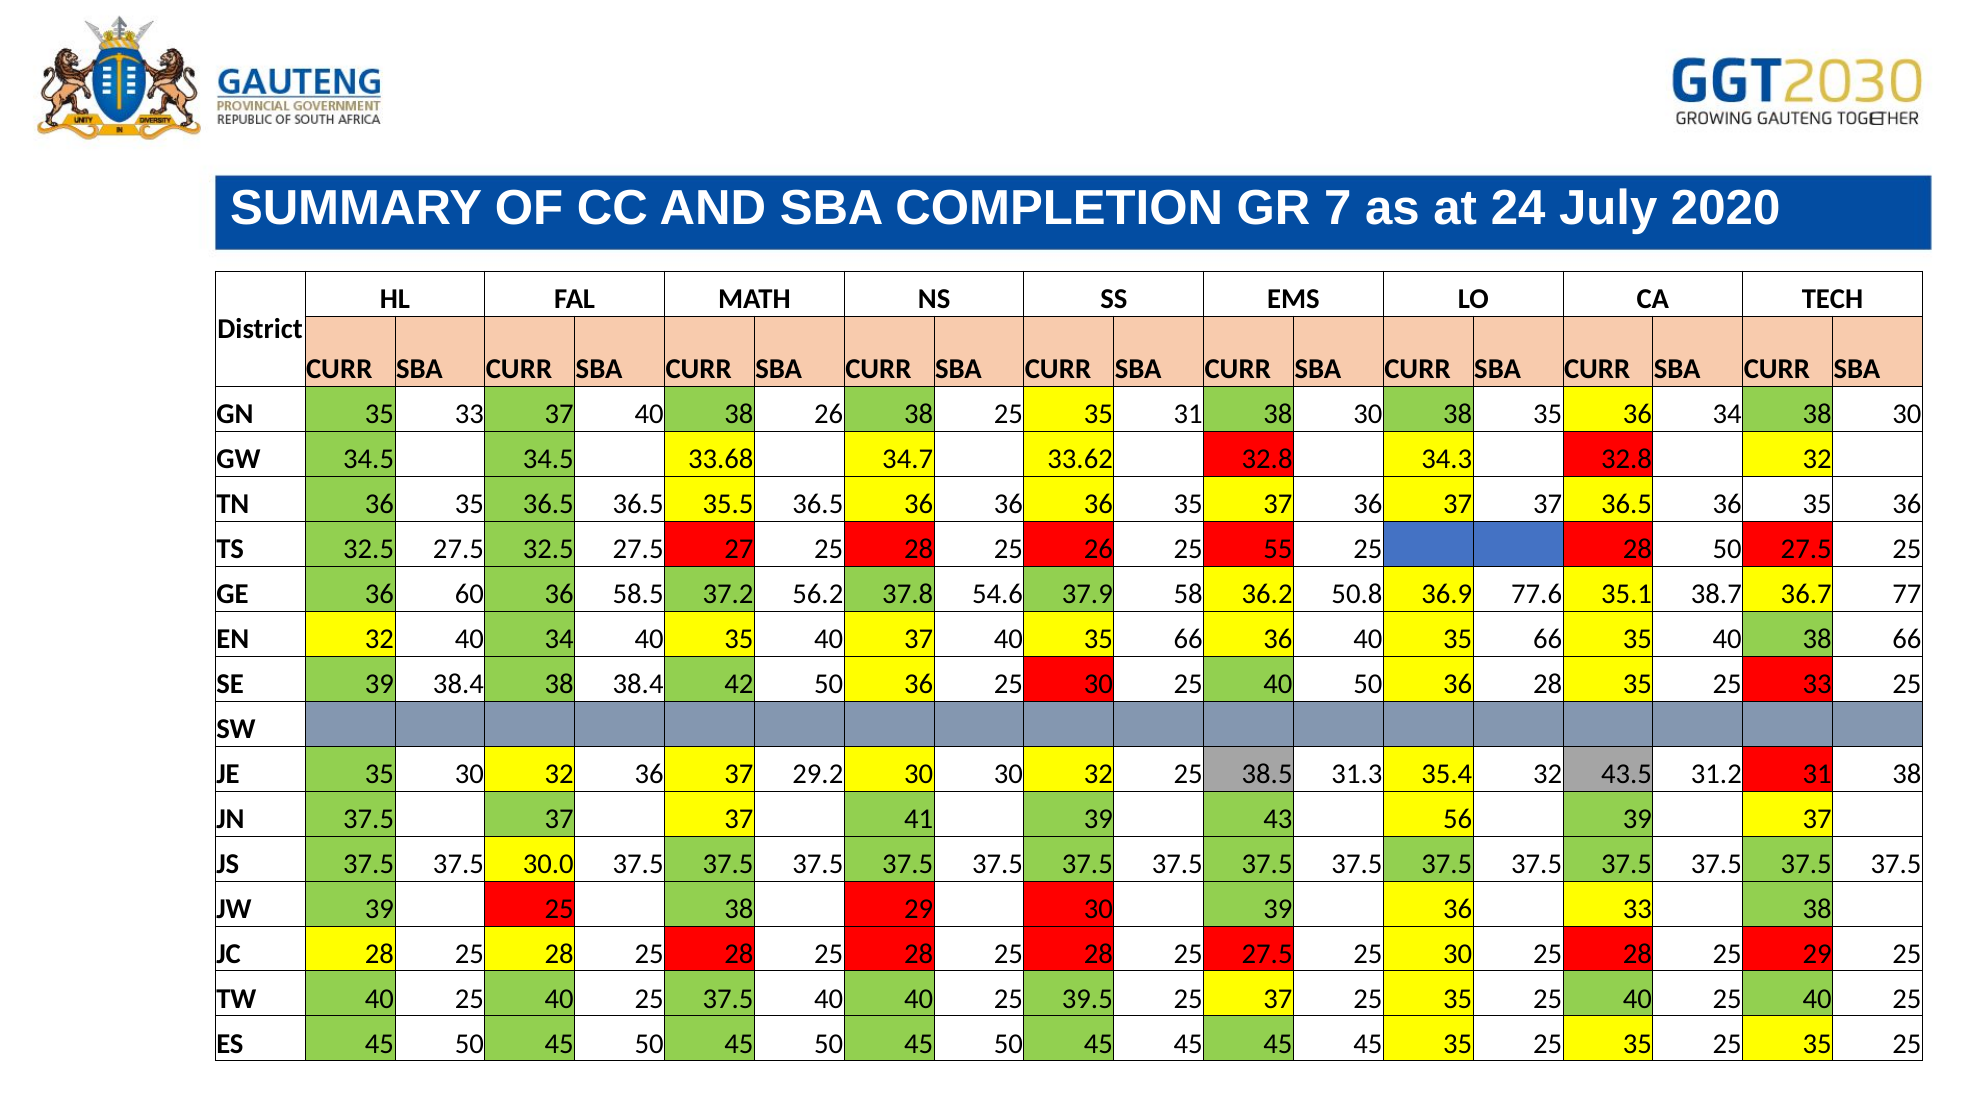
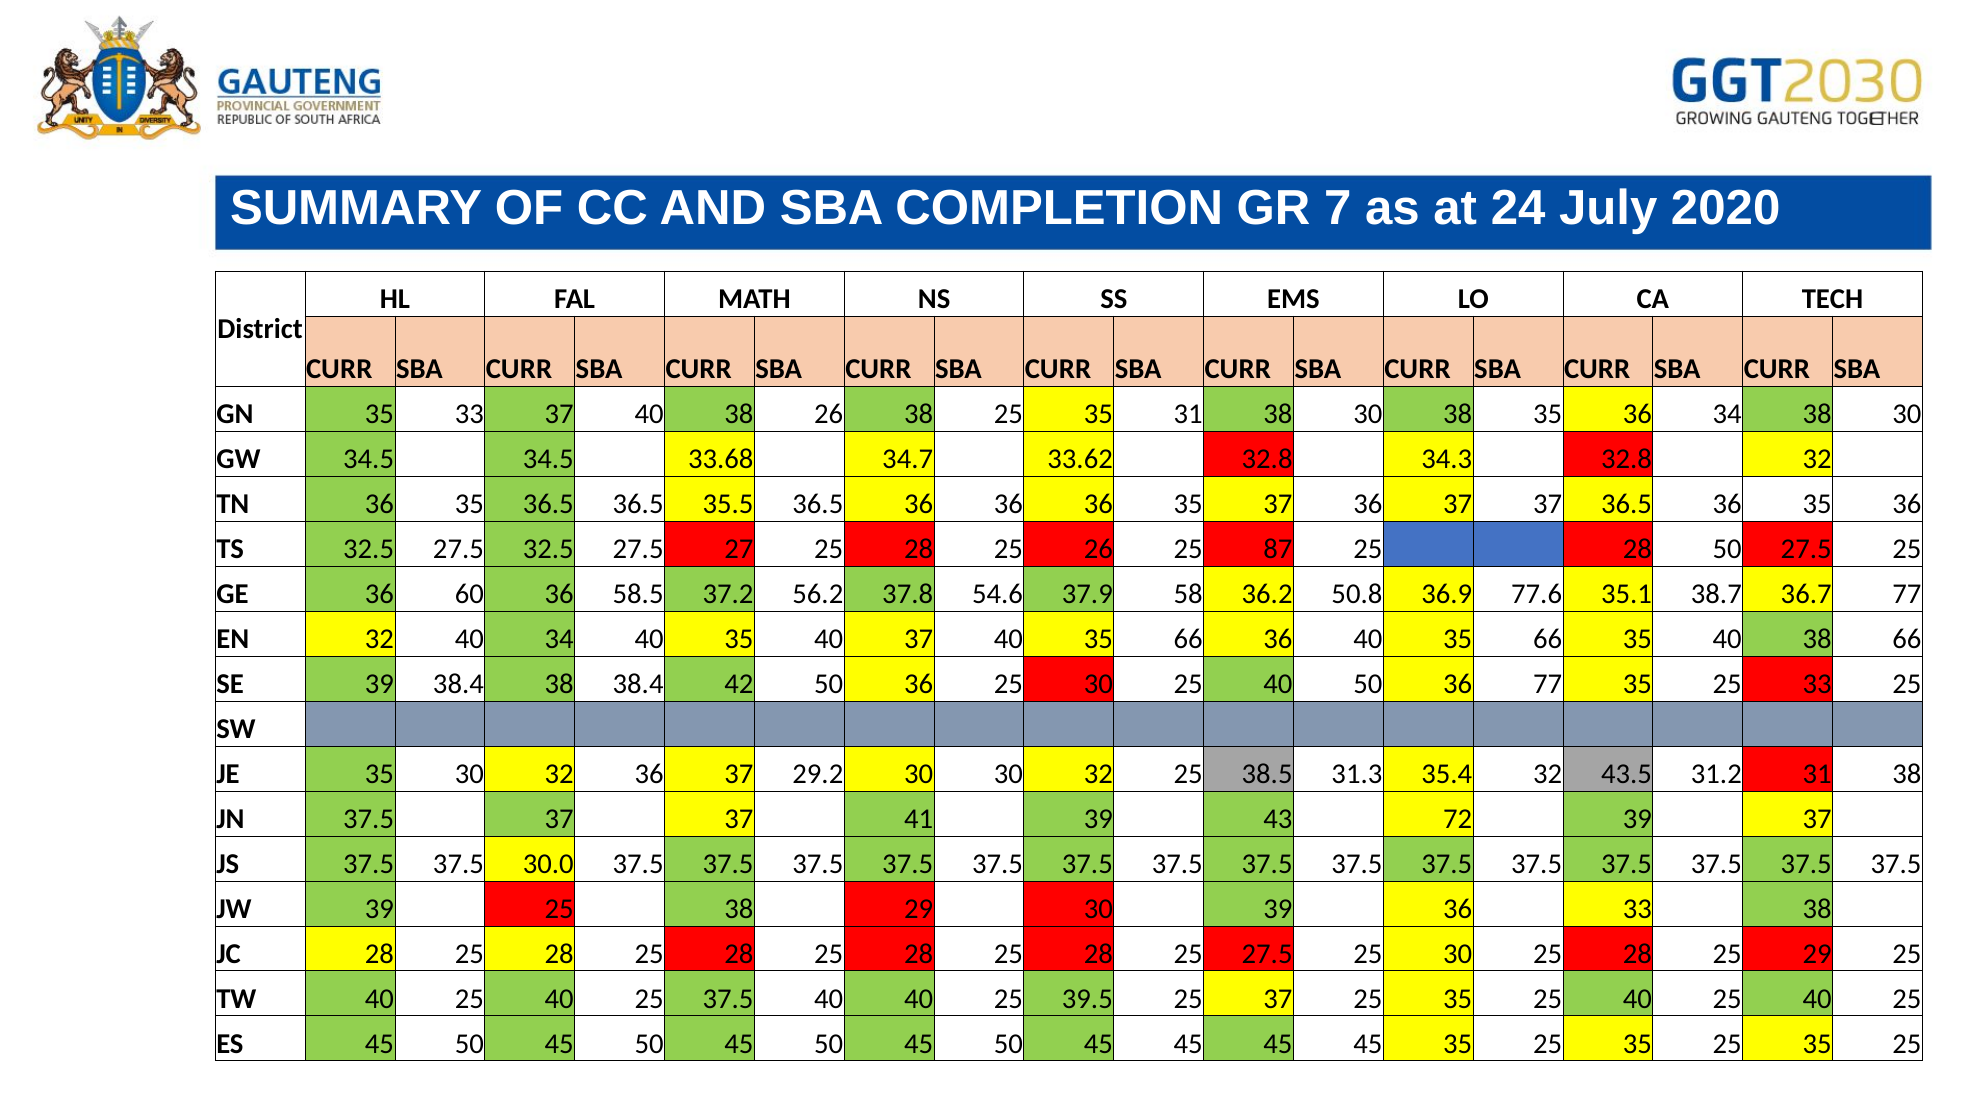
55: 55 -> 87
36 28: 28 -> 77
56: 56 -> 72
